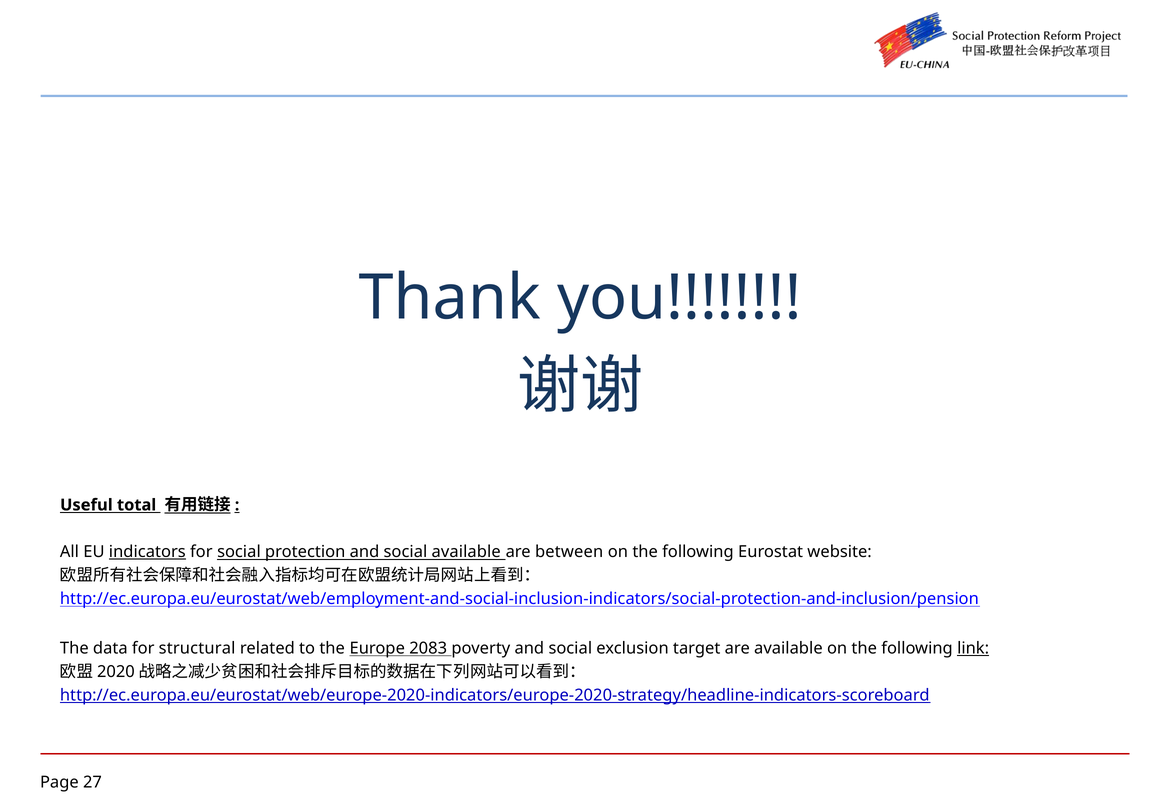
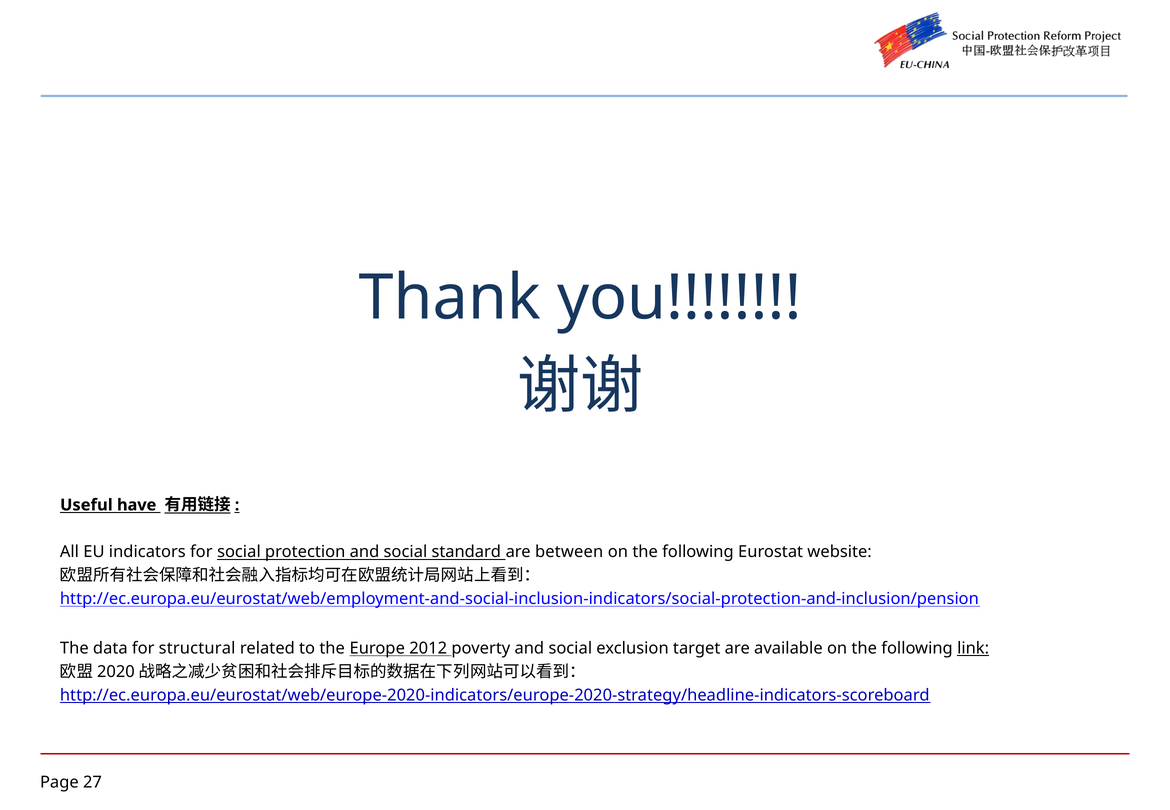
total: total -> have
indicators underline: present -> none
social available: available -> standard
2083: 2083 -> 2012
